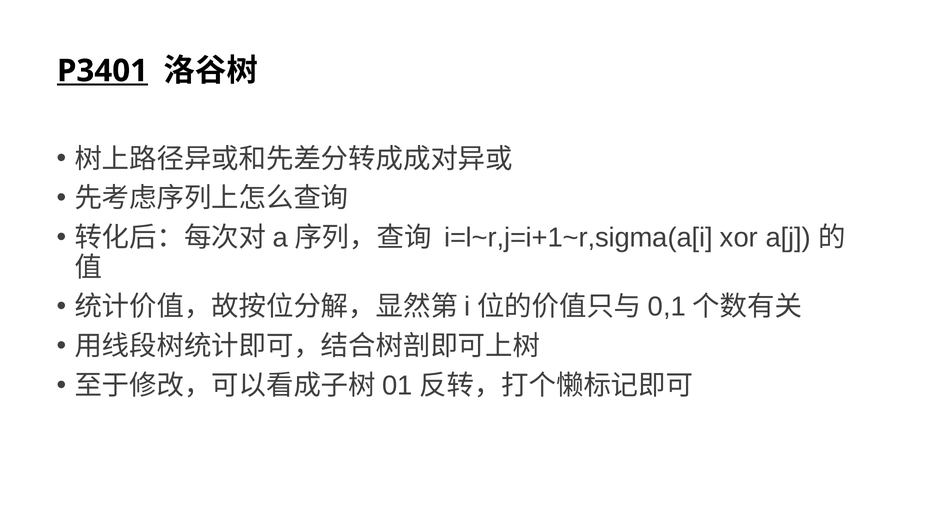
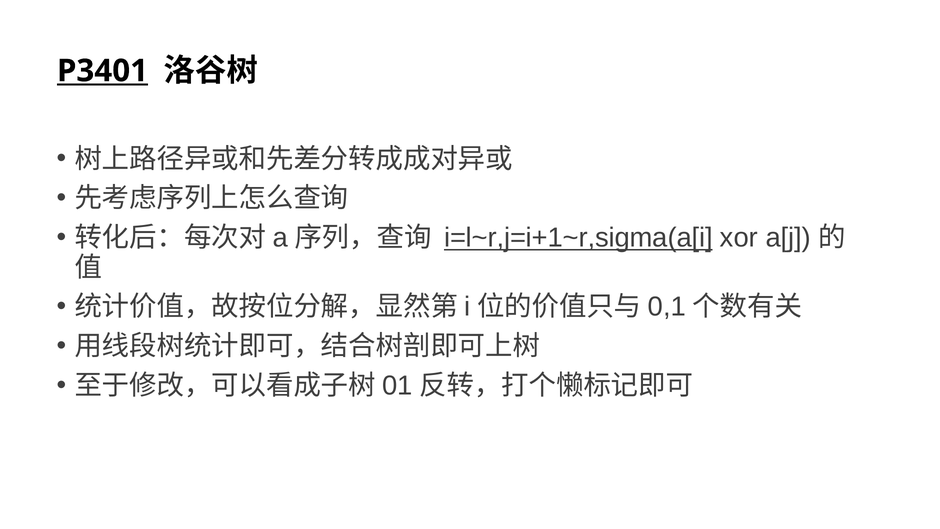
i=l~r,j=i+1~r,sigma(a[i underline: none -> present
